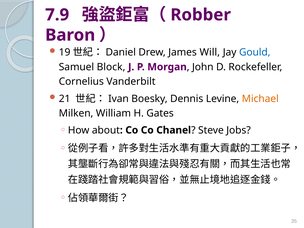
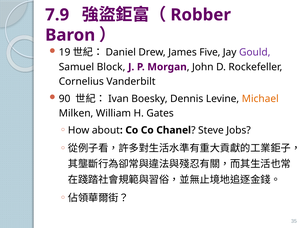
Will: Will -> Five
Gould colour: blue -> purple
21: 21 -> 90
